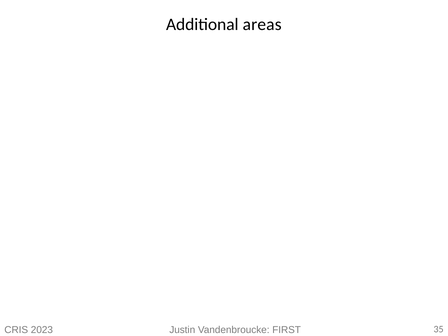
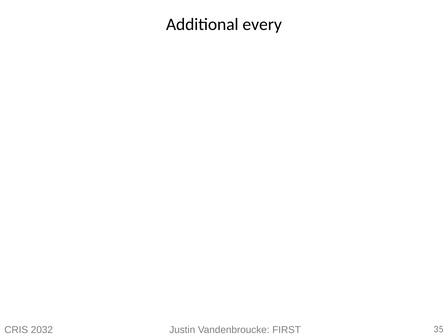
areas: areas -> every
2023: 2023 -> 2032
